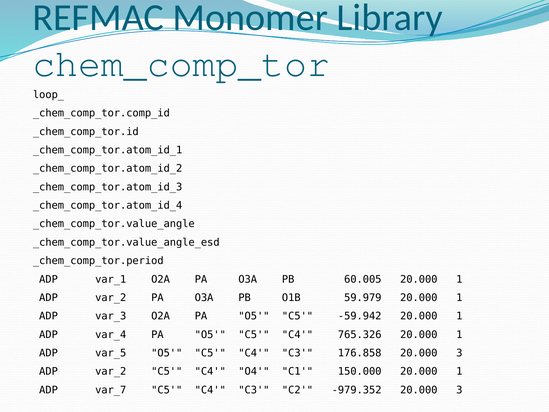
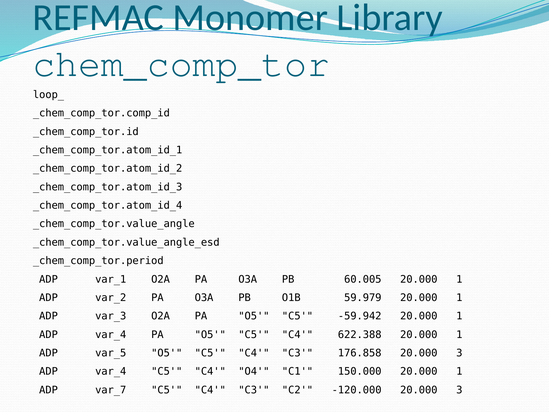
765.326: 765.326 -> 622.388
var_2 at (111, 371): var_2 -> var_4
-979.352: -979.352 -> -120.000
